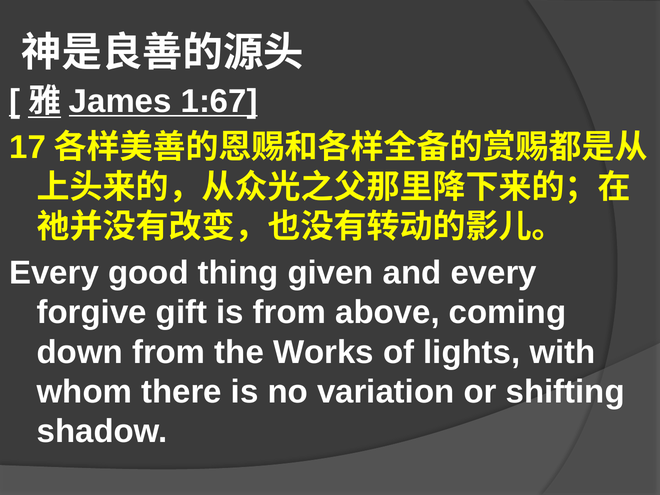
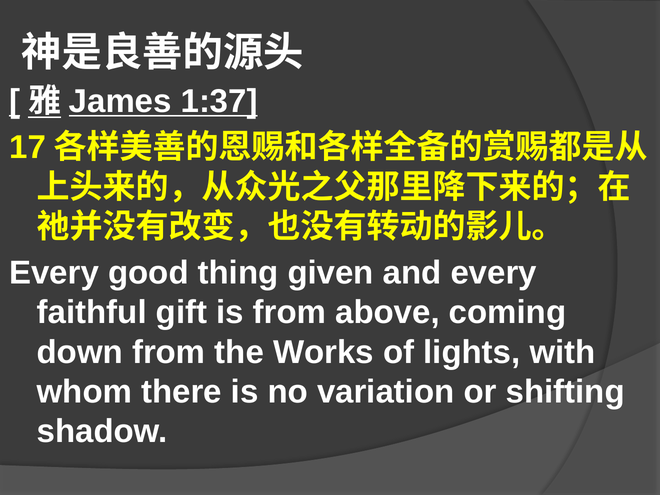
1:67: 1:67 -> 1:37
forgive: forgive -> faithful
